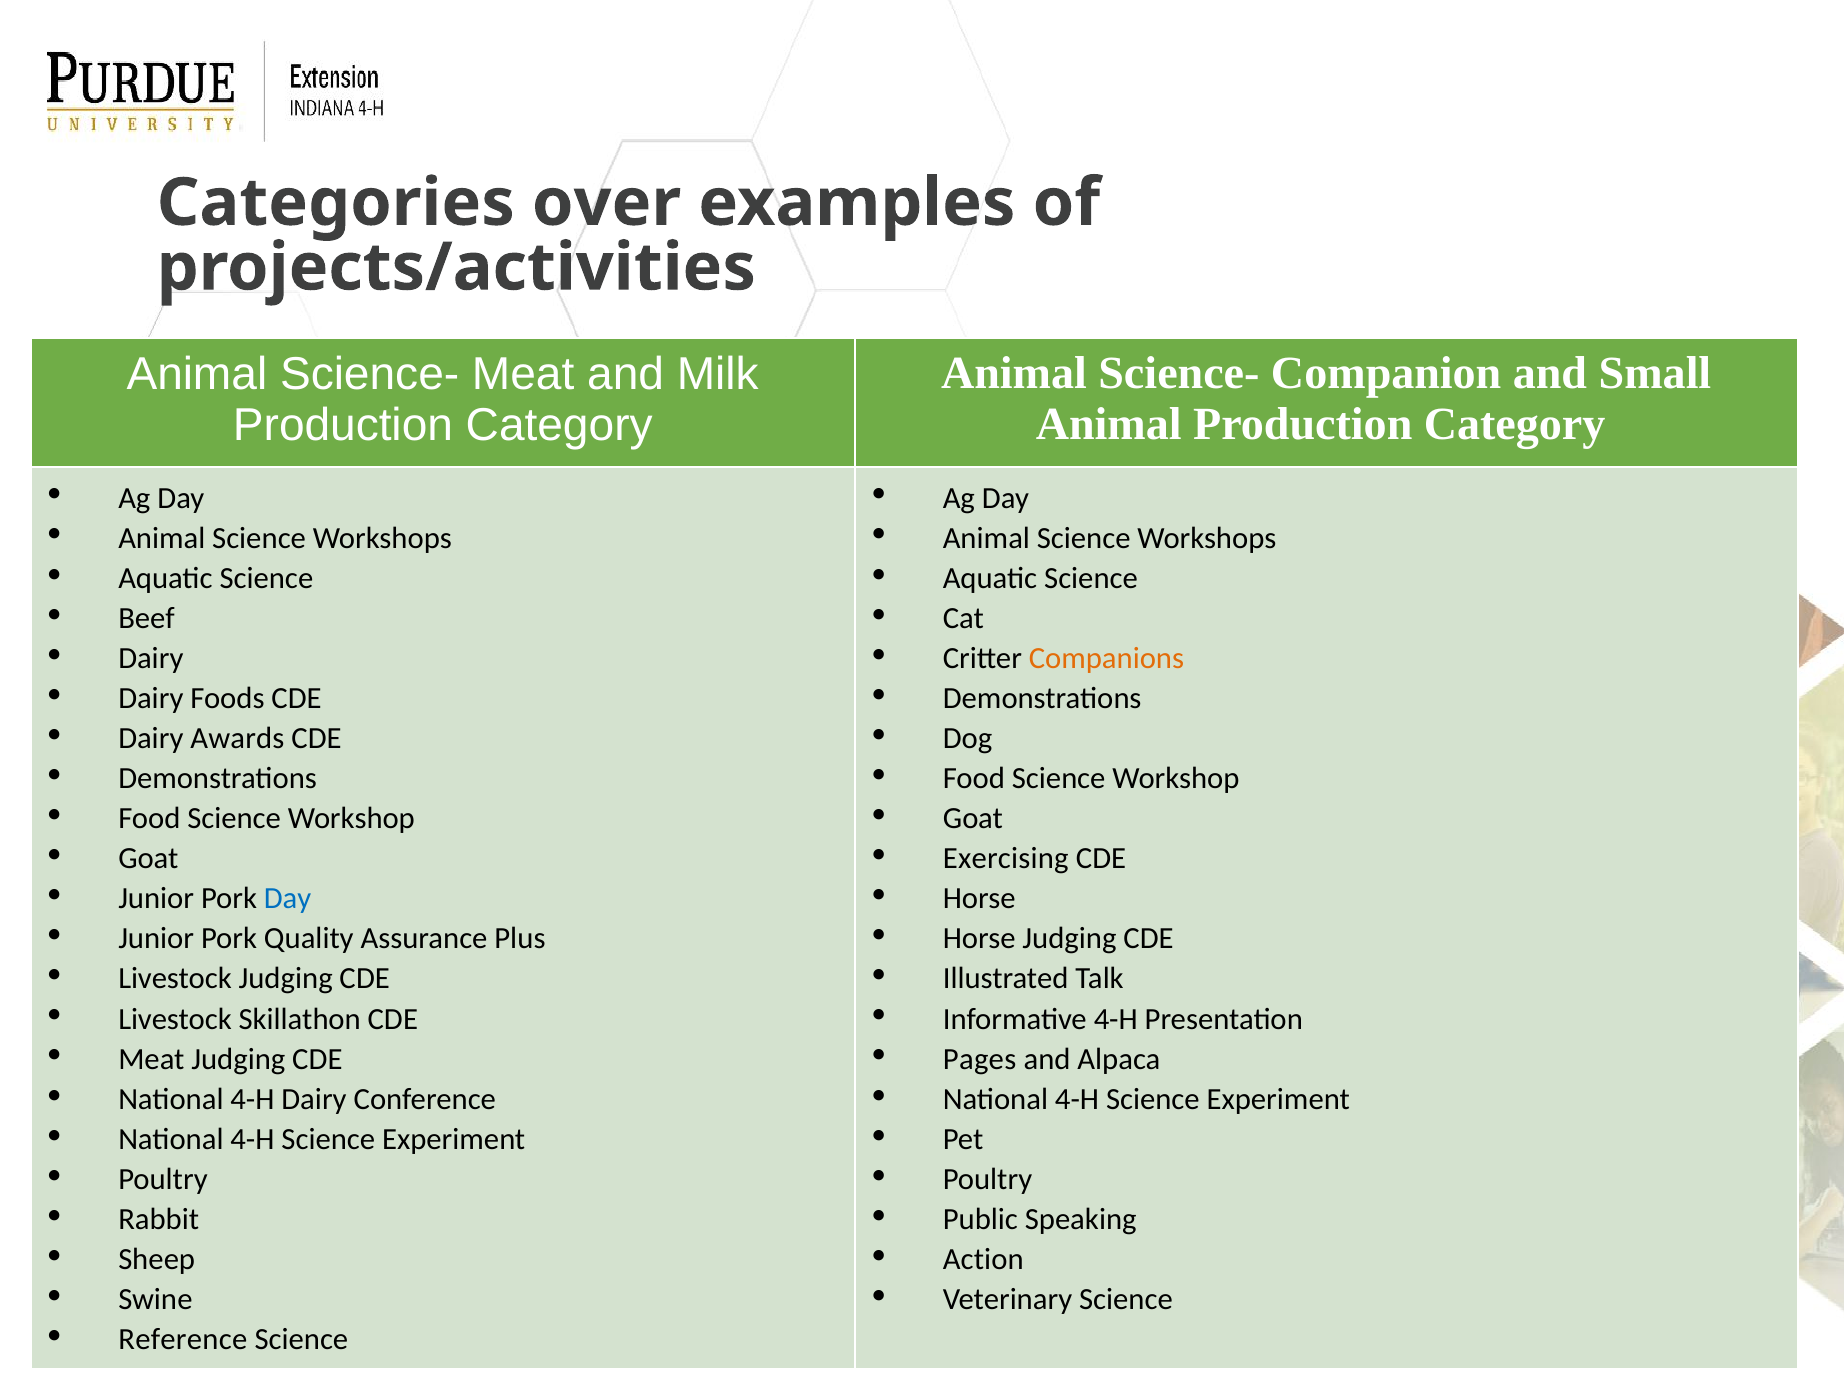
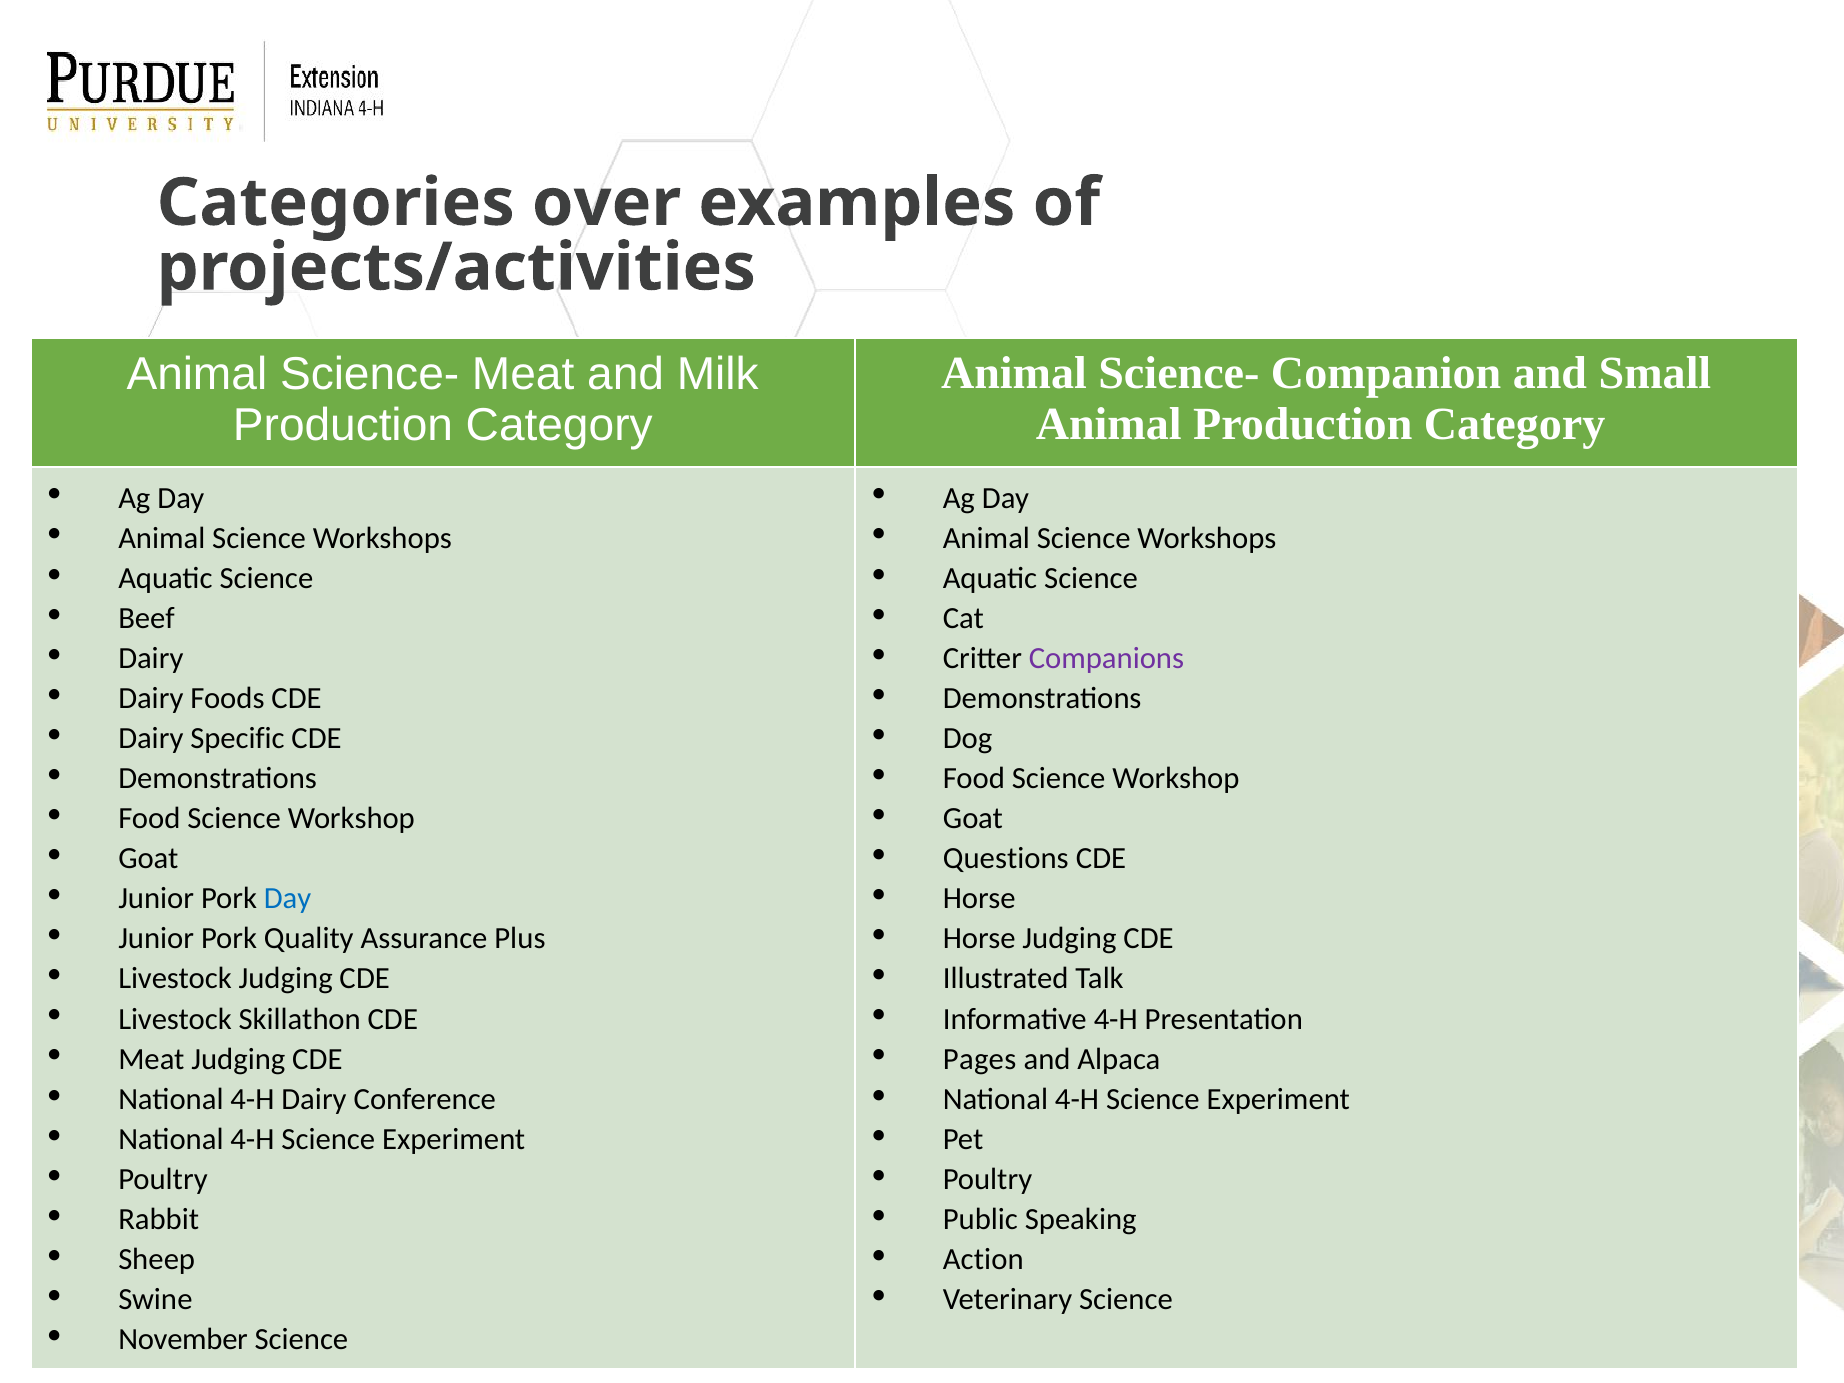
Companions colour: orange -> purple
Awards: Awards -> Specific
Exercising: Exercising -> Questions
Reference: Reference -> November
